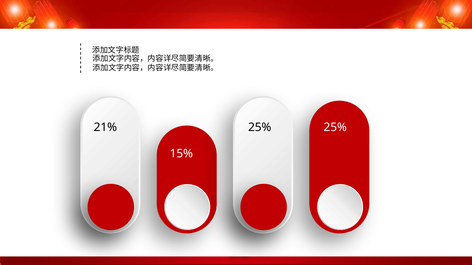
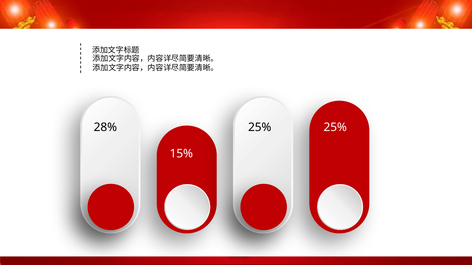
21%: 21% -> 28%
